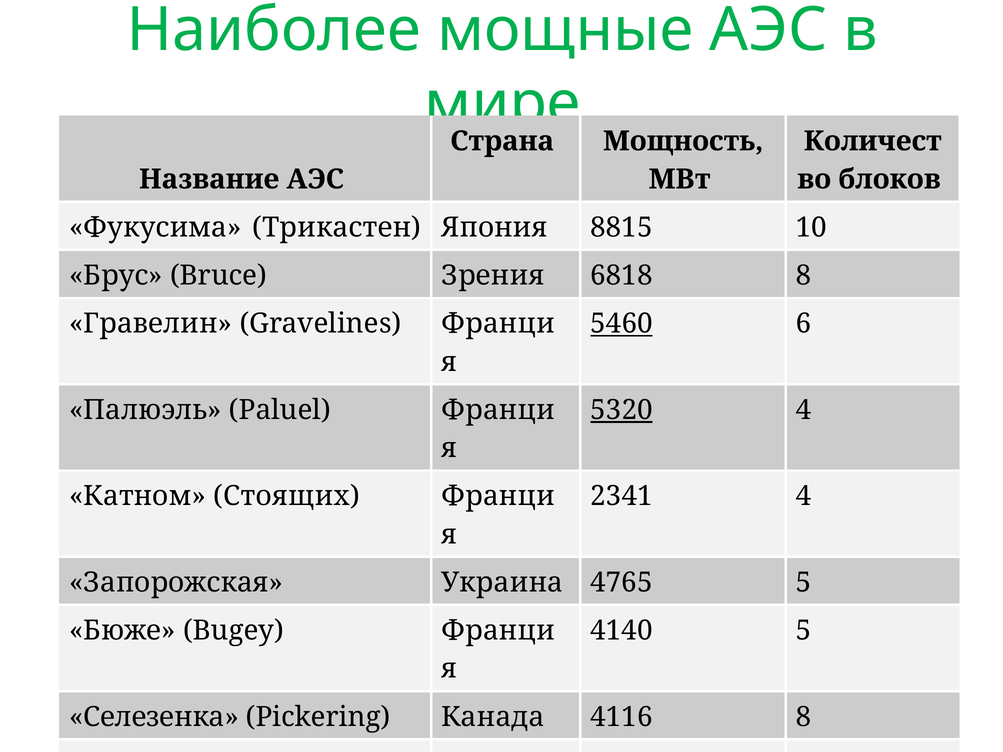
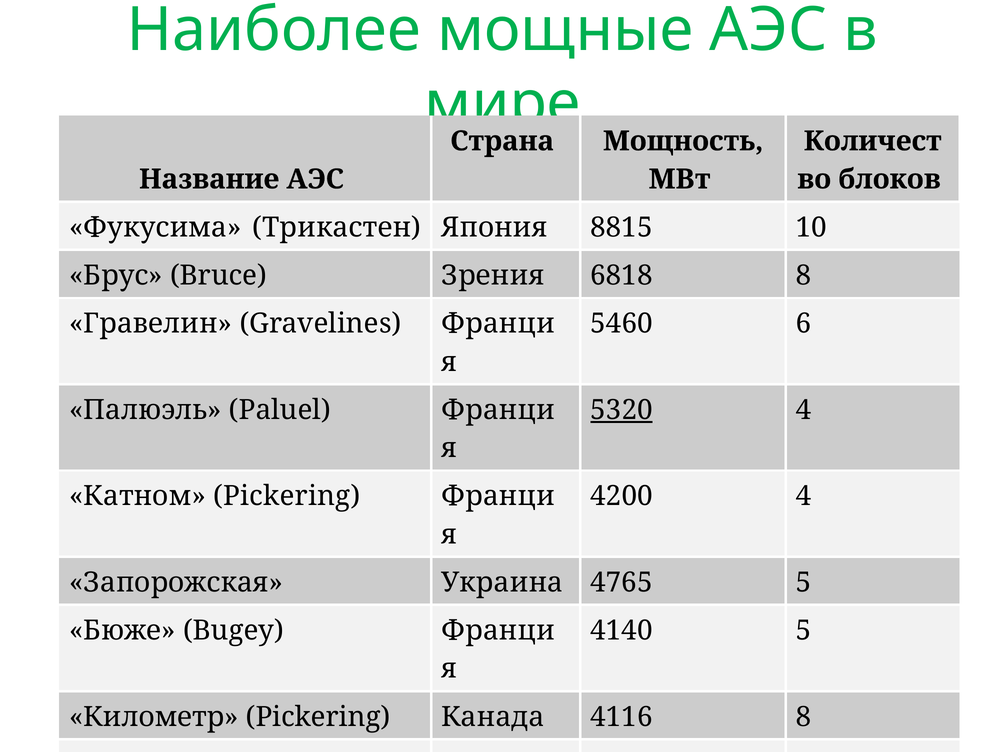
5460 underline: present -> none
Катном Стоящих: Стоящих -> Pickering
2341: 2341 -> 4200
Селезенка: Селезенка -> Километр
